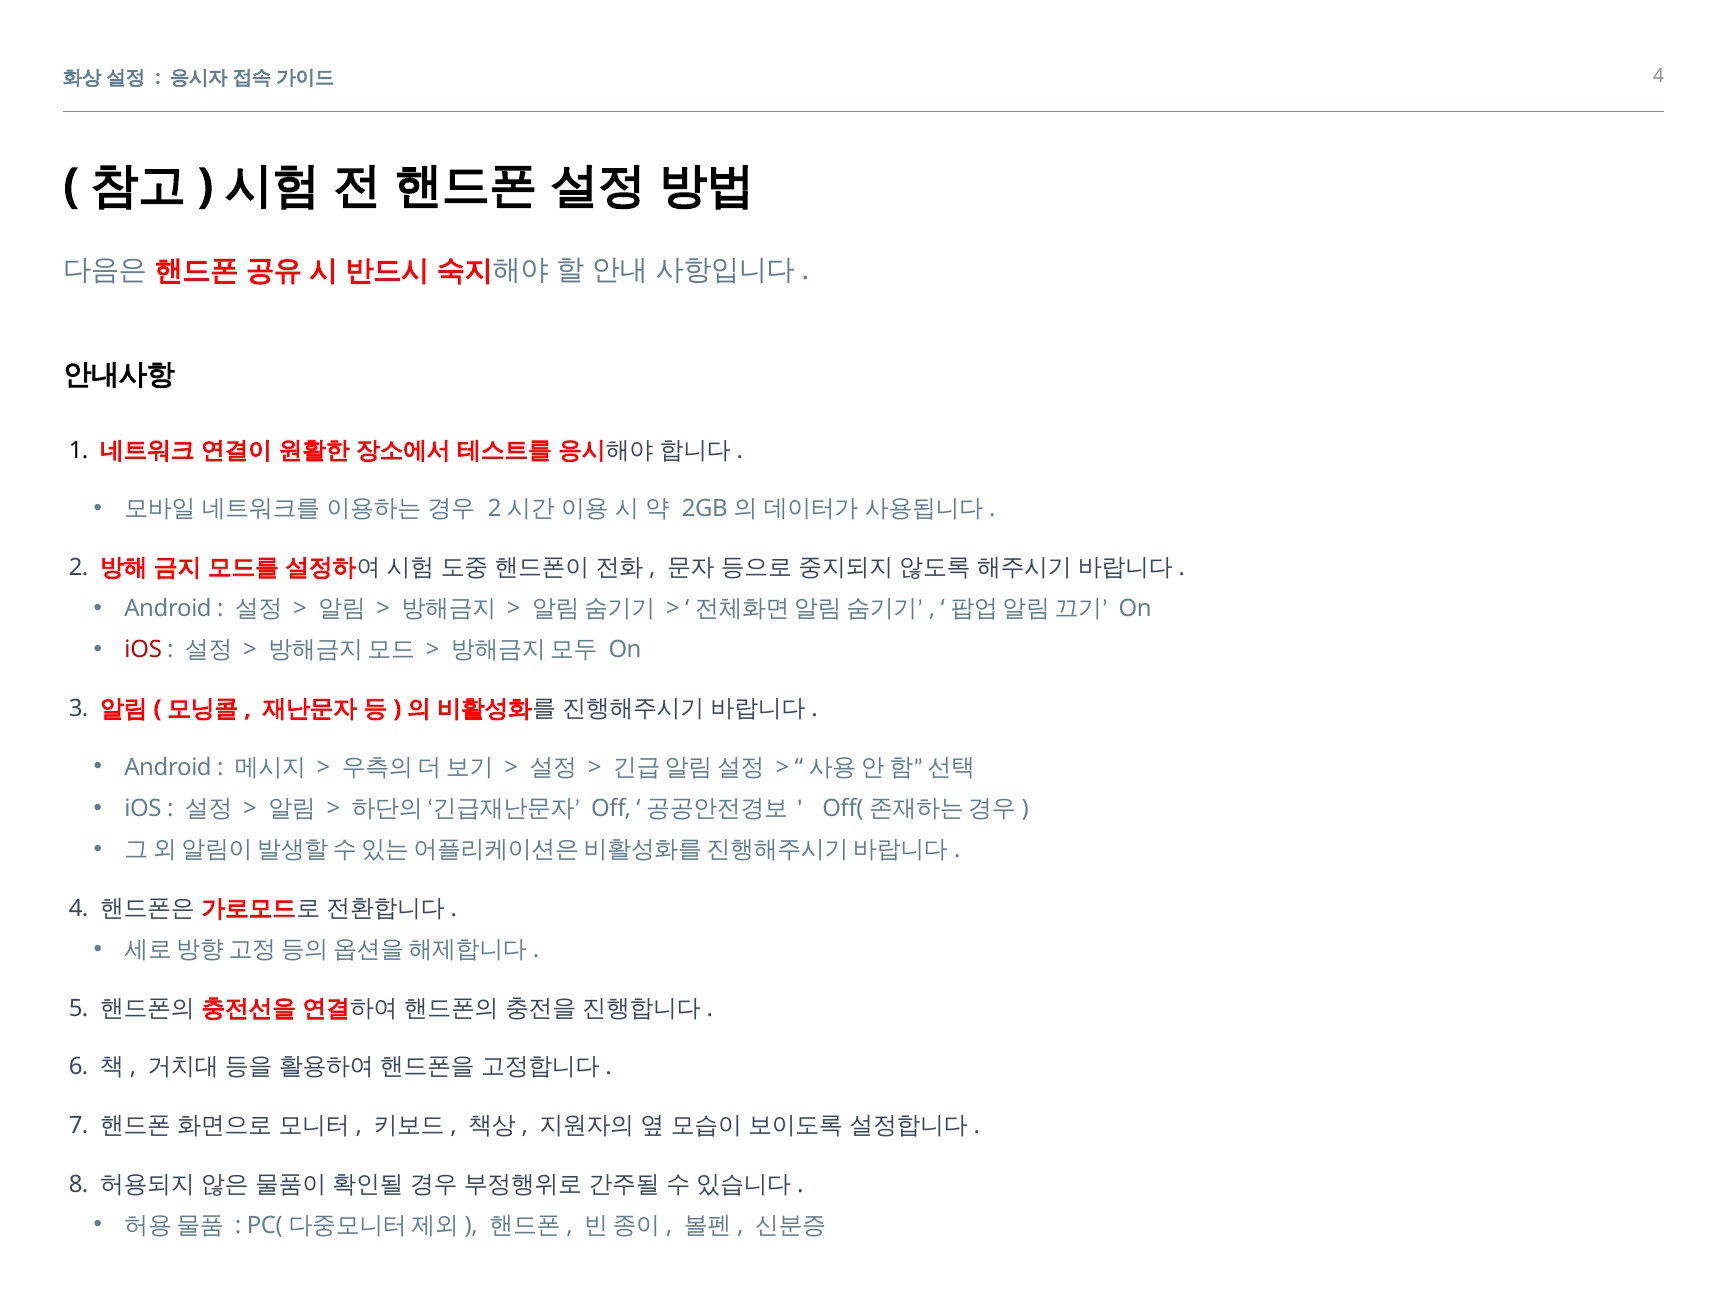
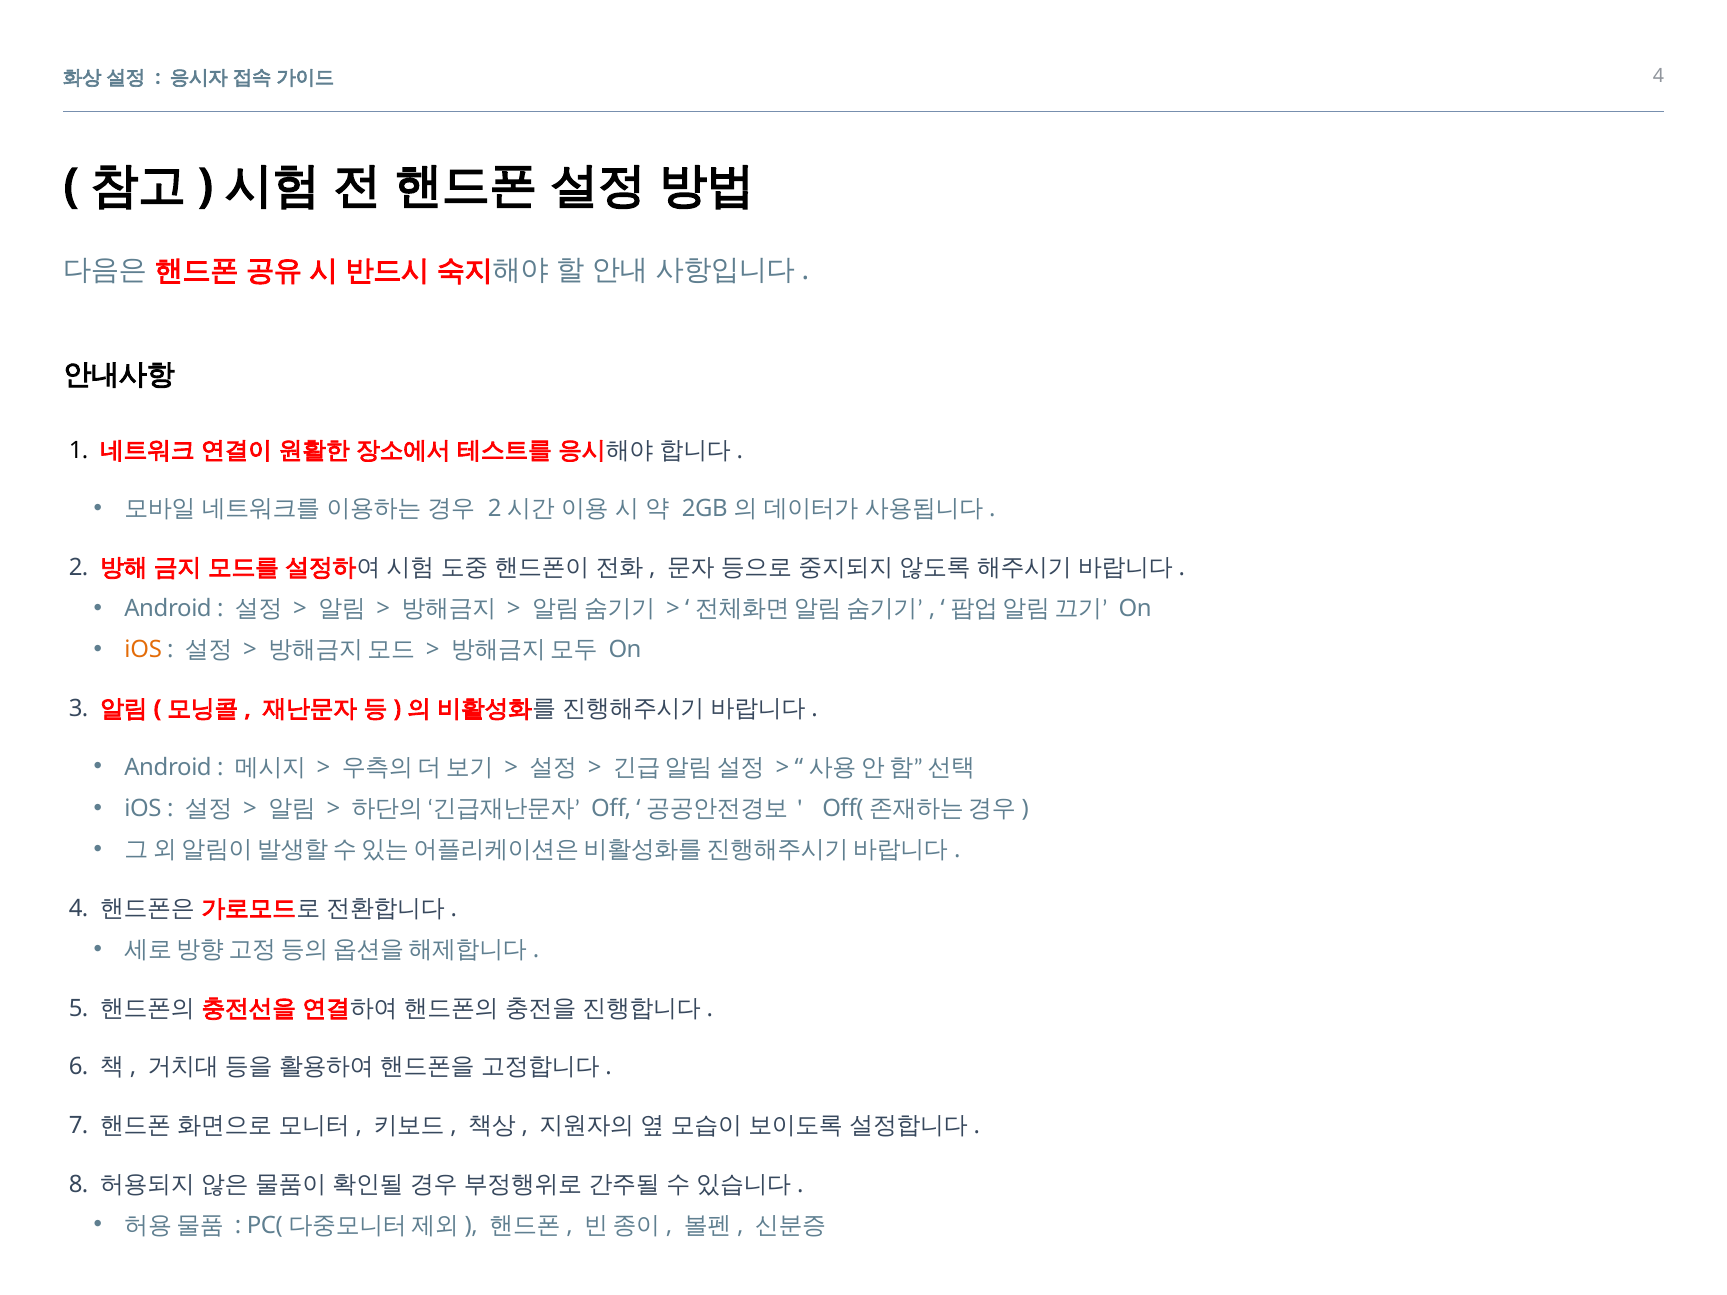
iOS at (143, 650) colour: red -> orange
